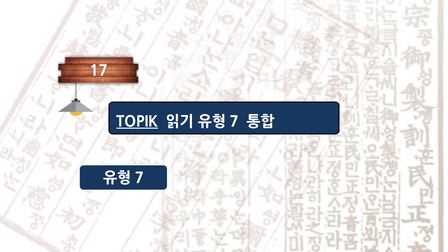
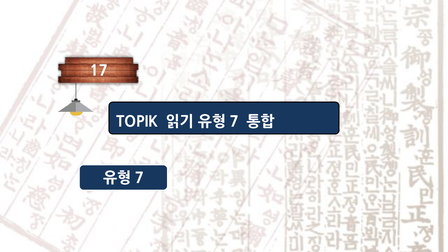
TOPIK underline: present -> none
